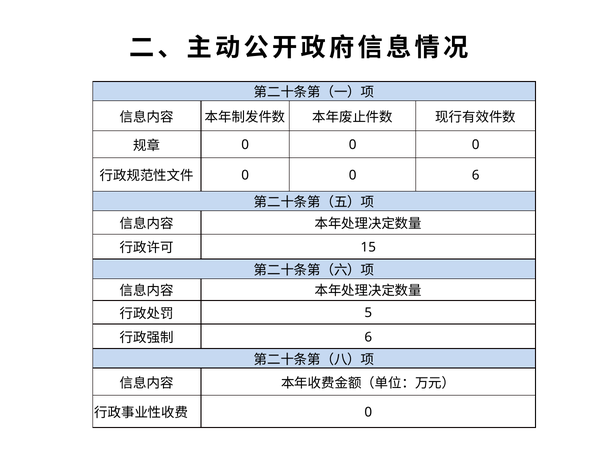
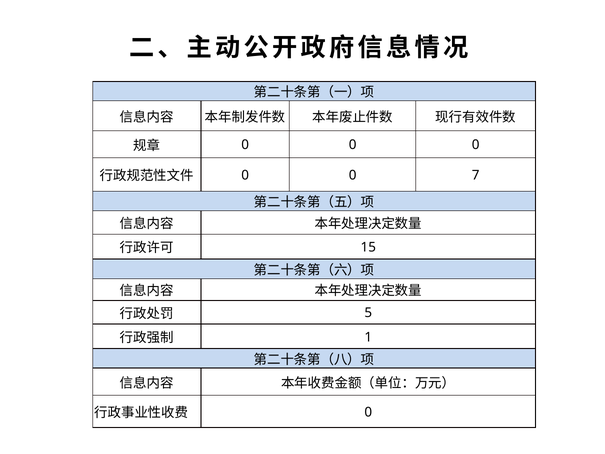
0 6: 6 -> 7
6 at (368, 337): 6 -> 1
